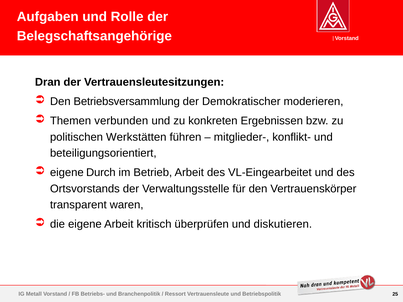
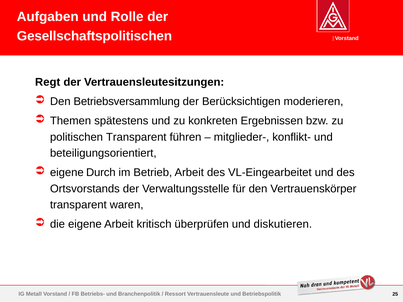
Belegschaftsangehörige: Belegschaftsangehörige -> Gesellschaftspolitischen
Dran: Dran -> Regt
Demokratischer: Demokratischer -> Berücksichtigen
verbunden: verbunden -> spätestens
politischen Werkstätten: Werkstätten -> Transparent
